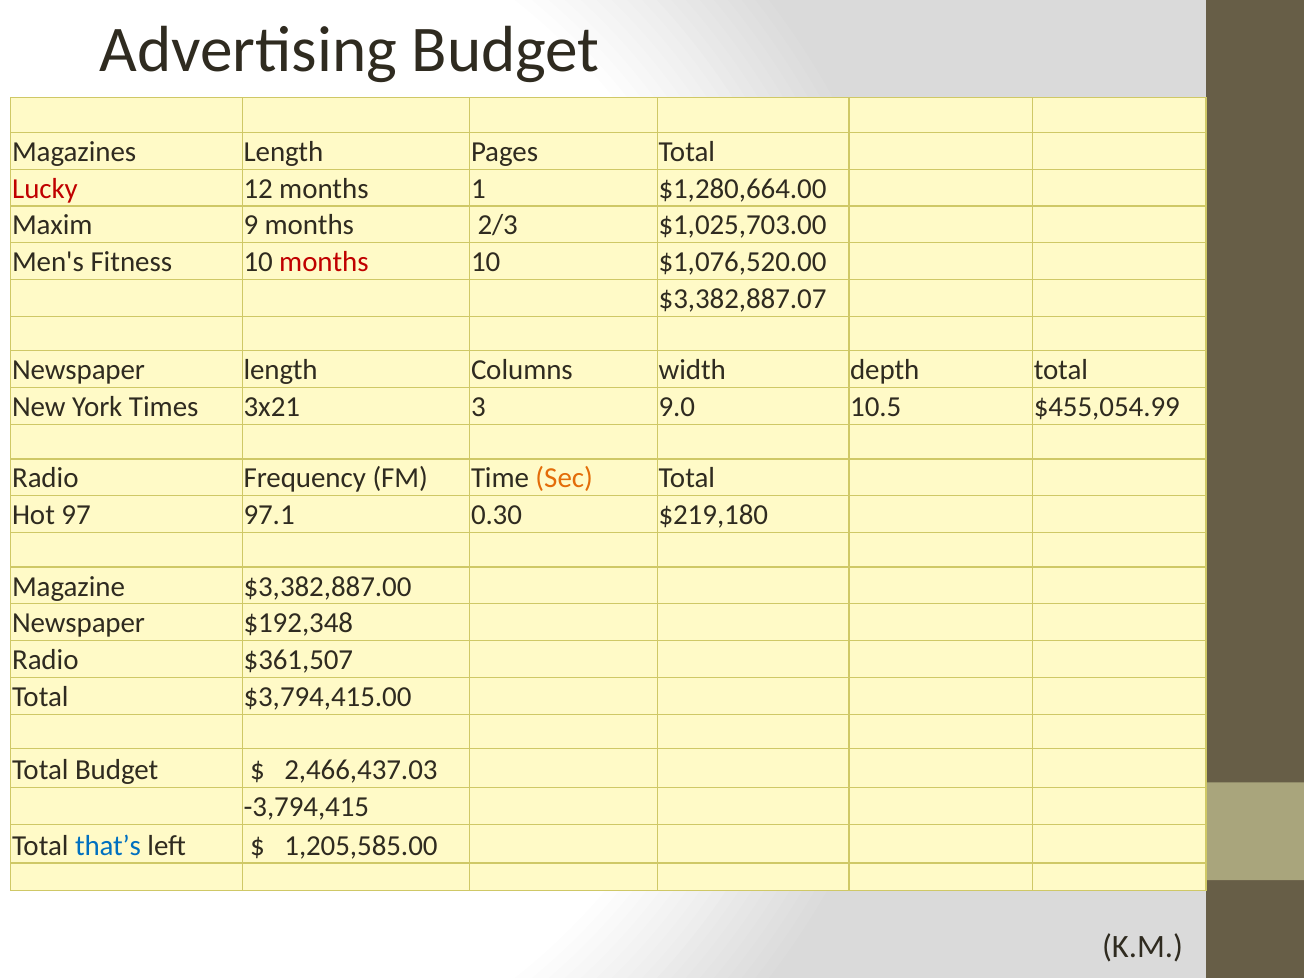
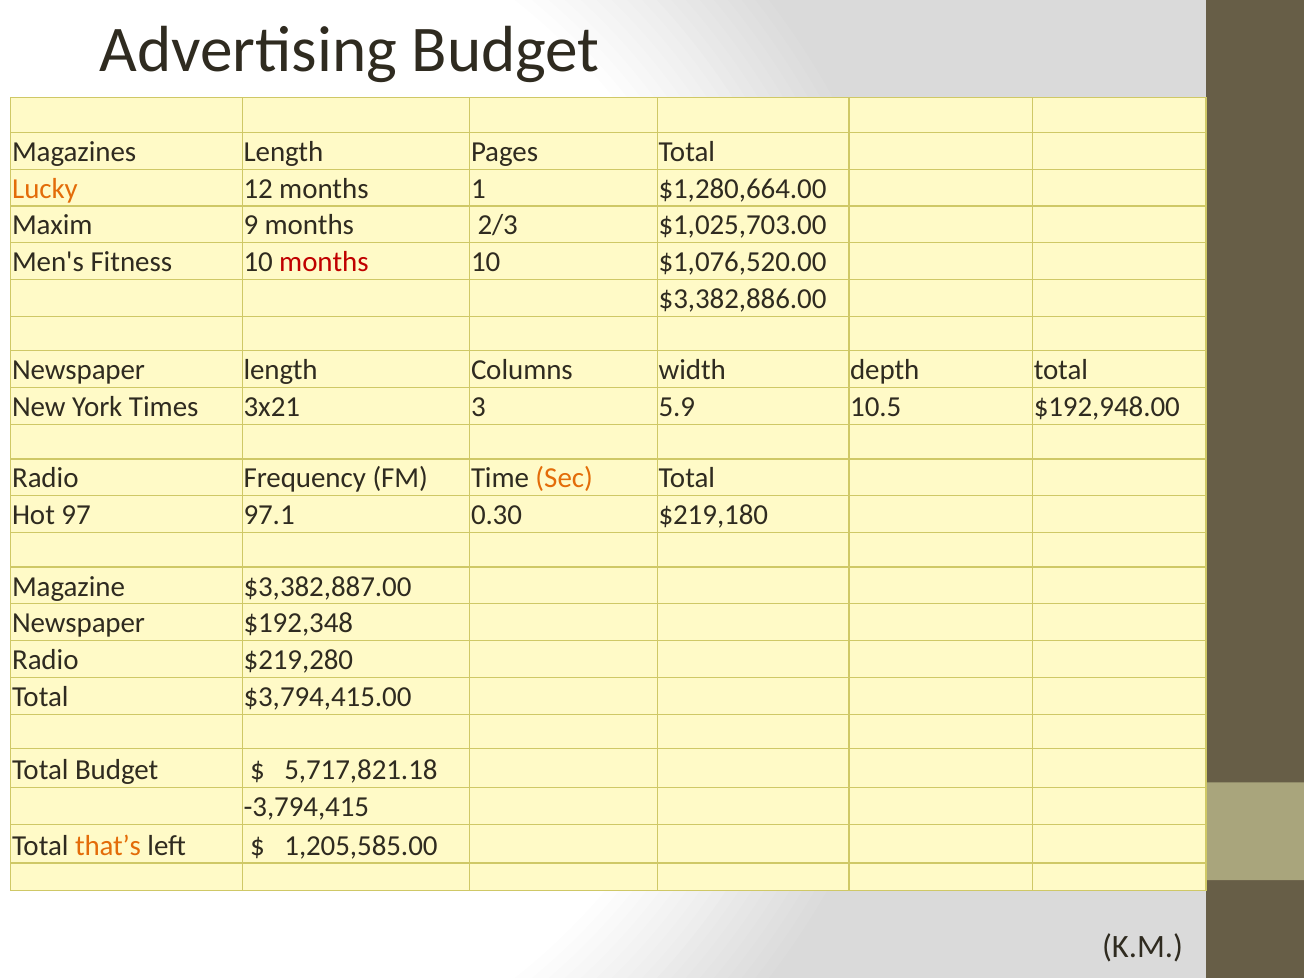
Lucky colour: red -> orange
$3,382,887.07: $3,382,887.07 -> $3,382,886.00
9.0: 9.0 -> 5.9
$455,054.99: $455,054.99 -> $192,948.00
$361,507: $361,507 -> $219,280
2,466,437.03: 2,466,437.03 -> 5,717,821.18
that’s colour: blue -> orange
